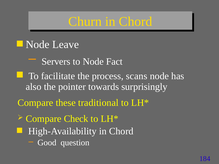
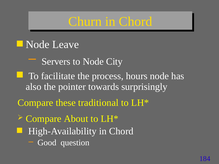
Fact: Fact -> City
scans: scans -> hours
Check: Check -> About
